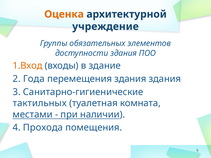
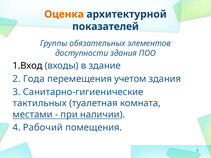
учреждение: учреждение -> показателей
1.Вход colour: orange -> black
перемещения здания: здания -> учетом
Прохода: Прохода -> Рабочий
